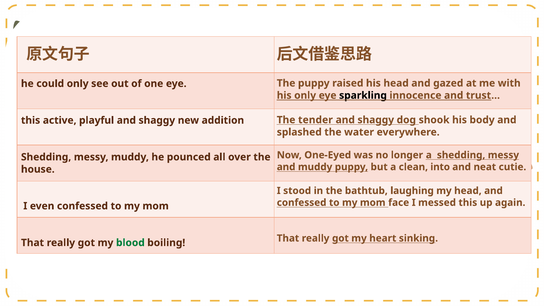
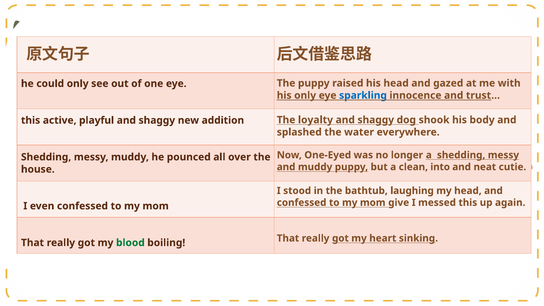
sparkling colour: black -> blue
tender: tender -> loyalty
face: face -> give
